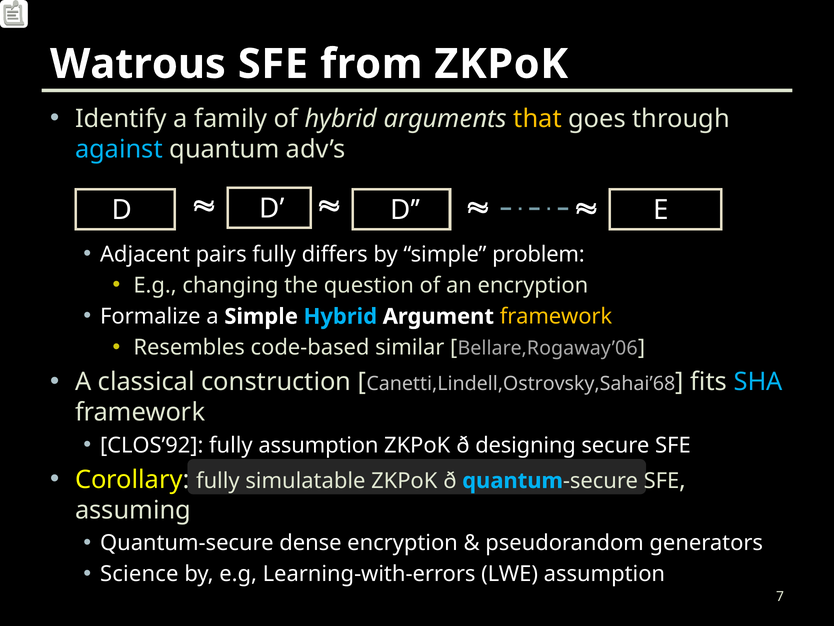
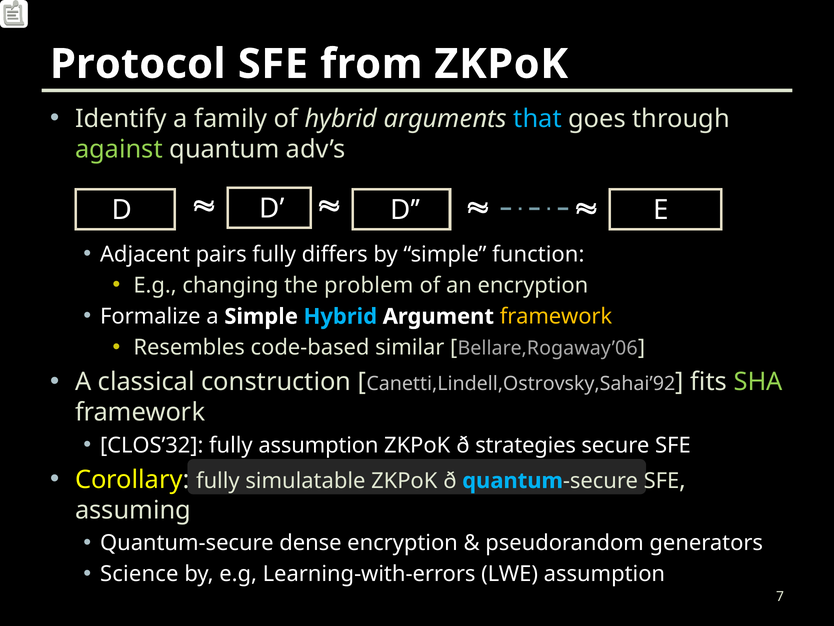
Watrous: Watrous -> Protocol
that colour: yellow -> light blue
against colour: light blue -> light green
problem: problem -> function
question: question -> problem
Canetti,Lindell,Ostrovsky,Sahai’68: Canetti,Lindell,Ostrovsky,Sahai’68 -> Canetti,Lindell,Ostrovsky,Sahai’92
SHA colour: light blue -> light green
CLOS’92: CLOS’92 -> CLOS’32
designing: designing -> strategies
